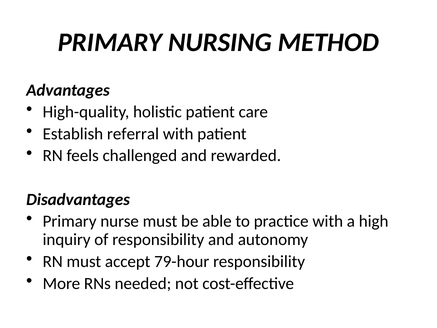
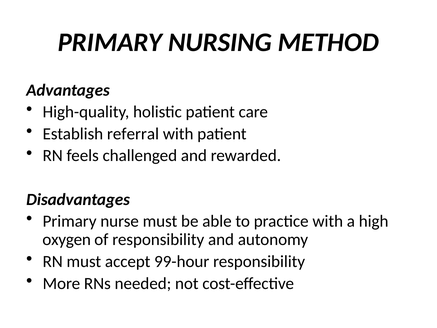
inquiry: inquiry -> oxygen
79-hour: 79-hour -> 99-hour
